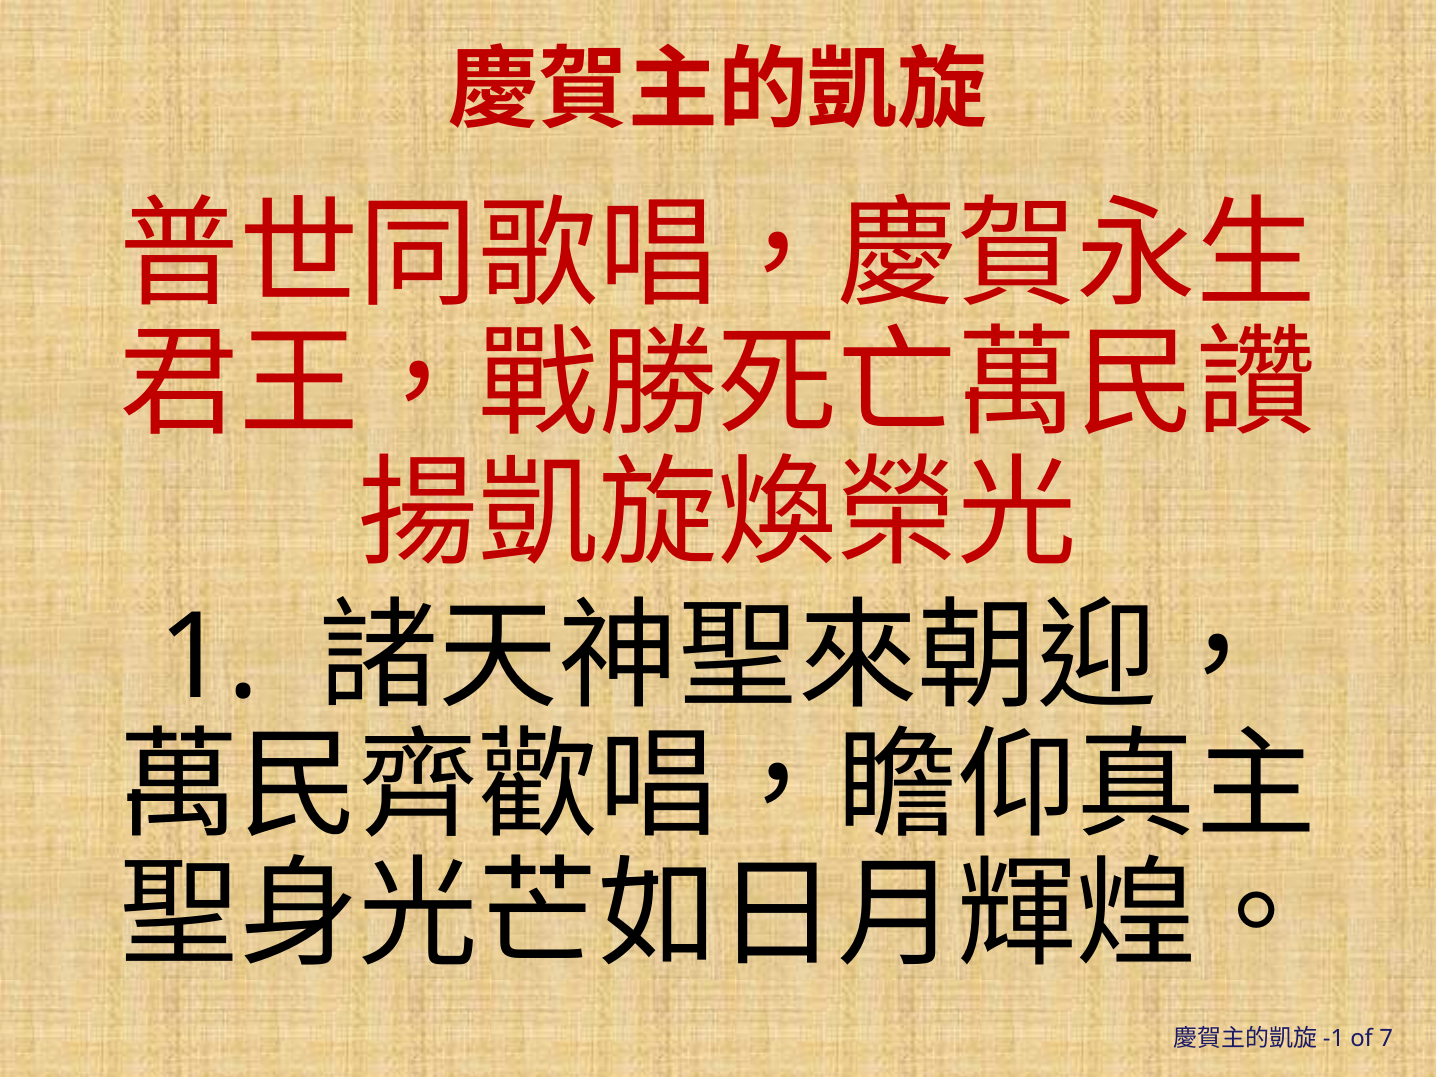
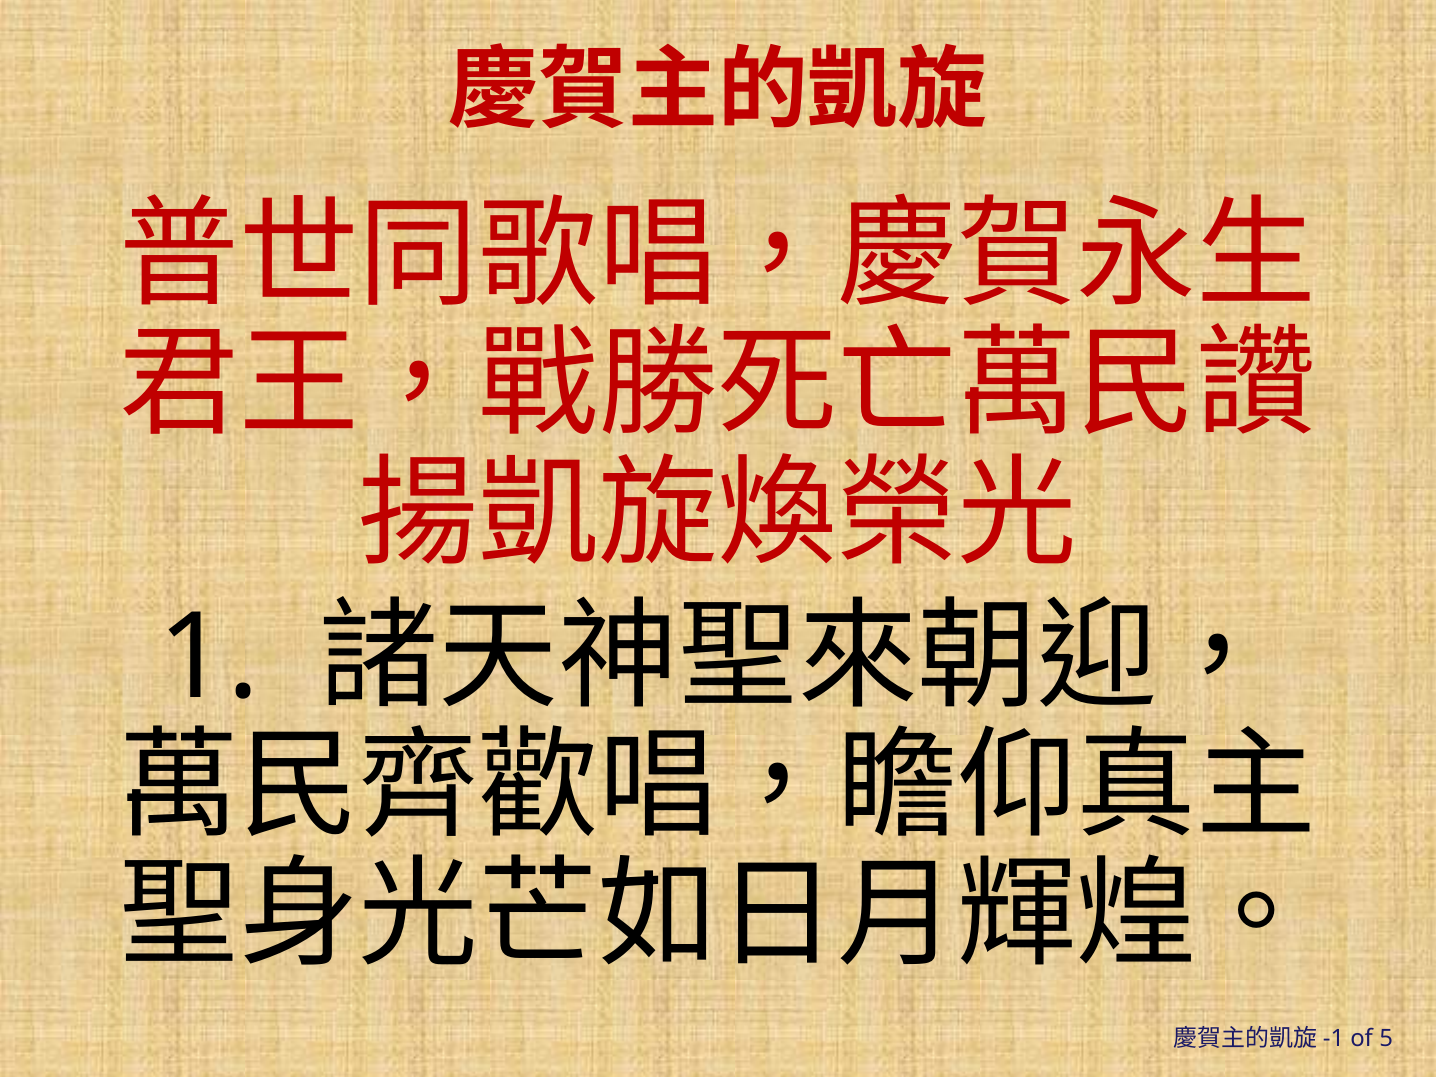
7: 7 -> 5
